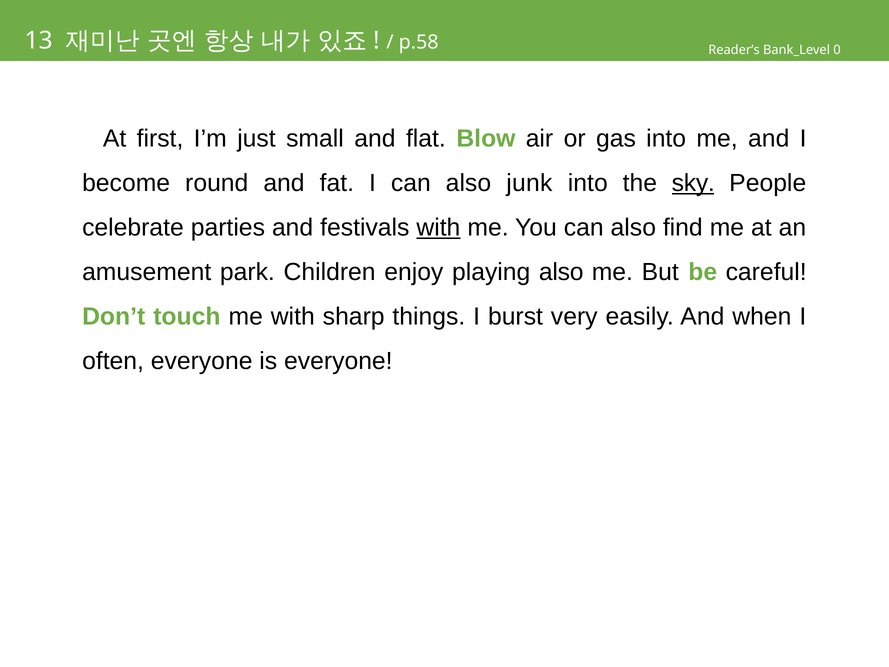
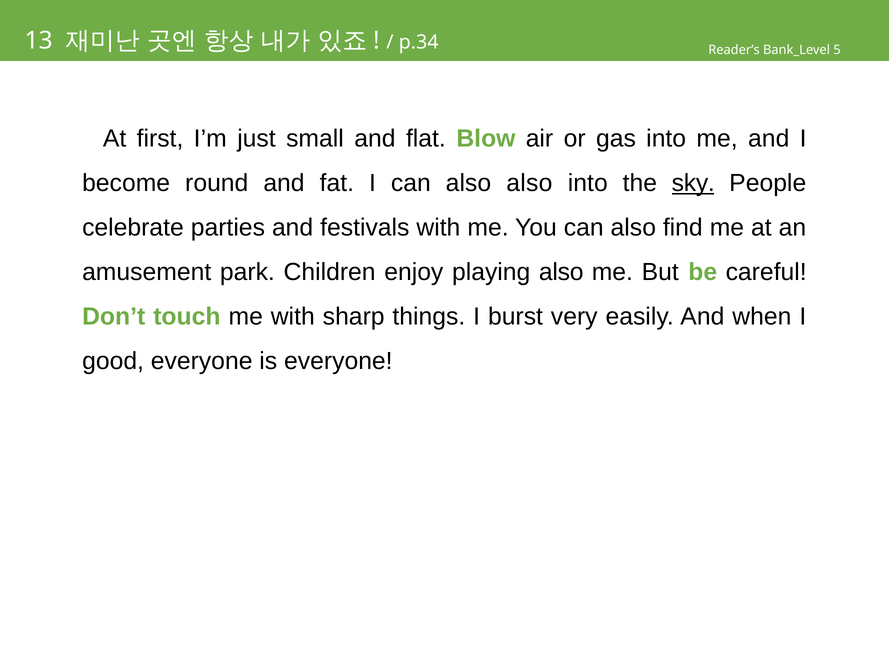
p.58: p.58 -> p.34
0: 0 -> 5
also junk: junk -> also
with at (438, 227) underline: present -> none
often: often -> good
